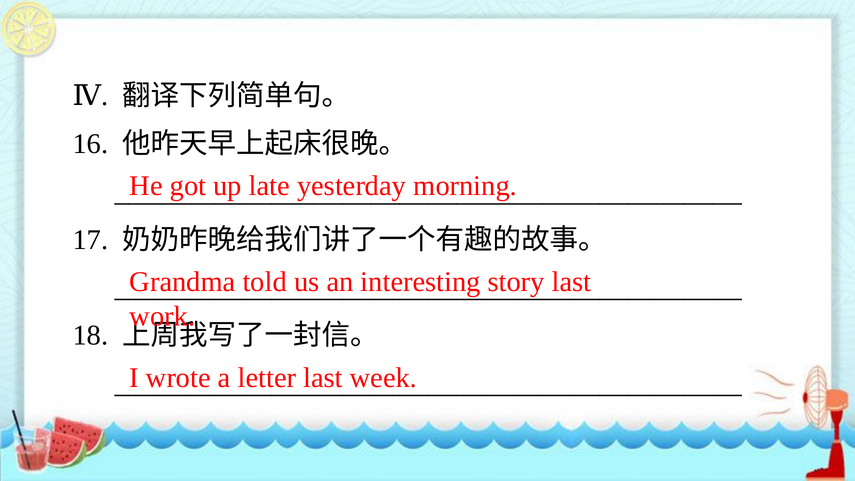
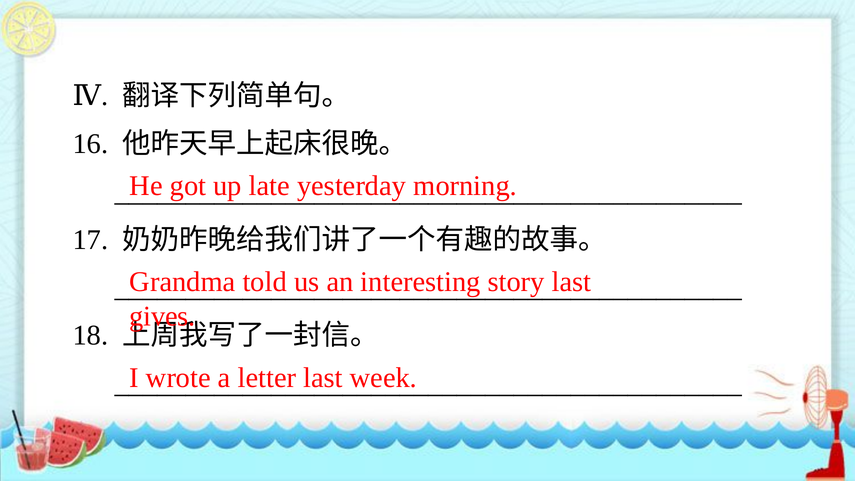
work: work -> gives
